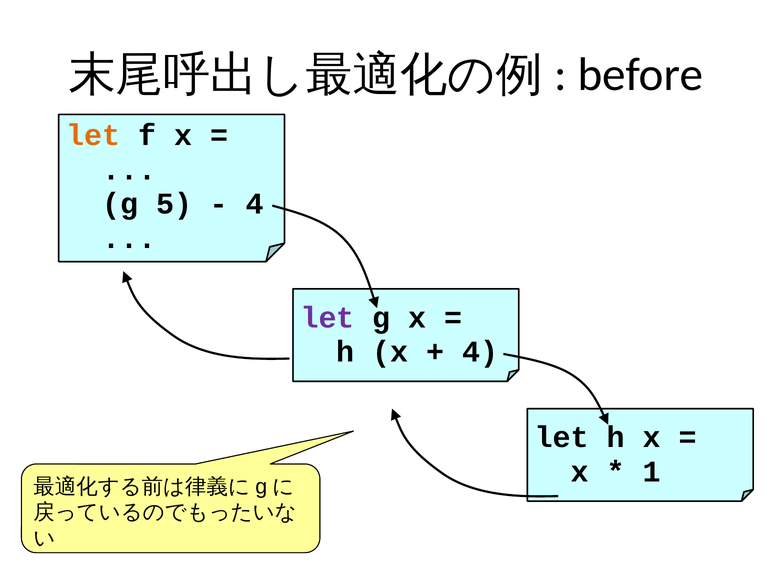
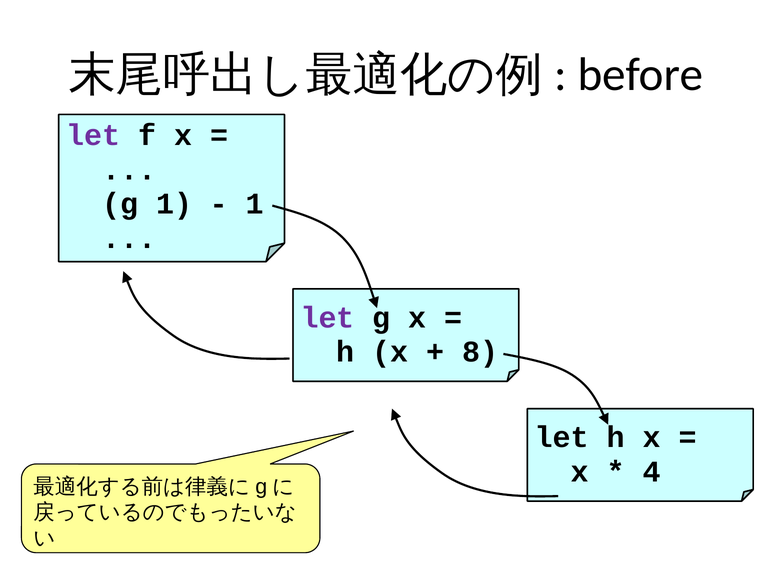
let at (93, 135) colour: orange -> purple
g 5: 5 -> 1
4 at (255, 204): 4 -> 1
4 at (480, 352): 4 -> 8
1: 1 -> 4
